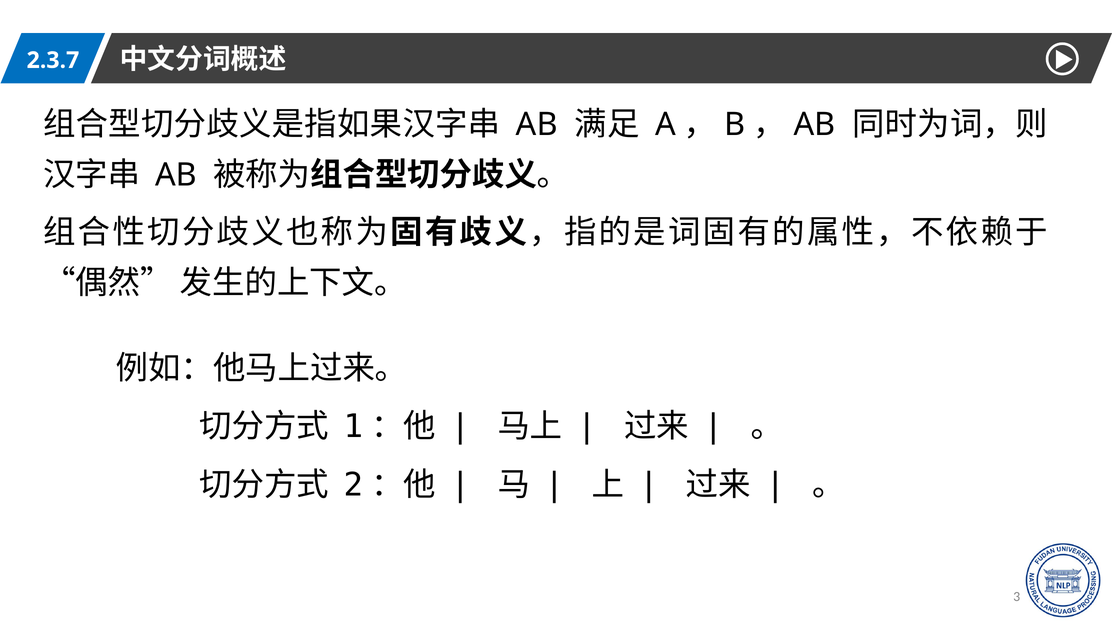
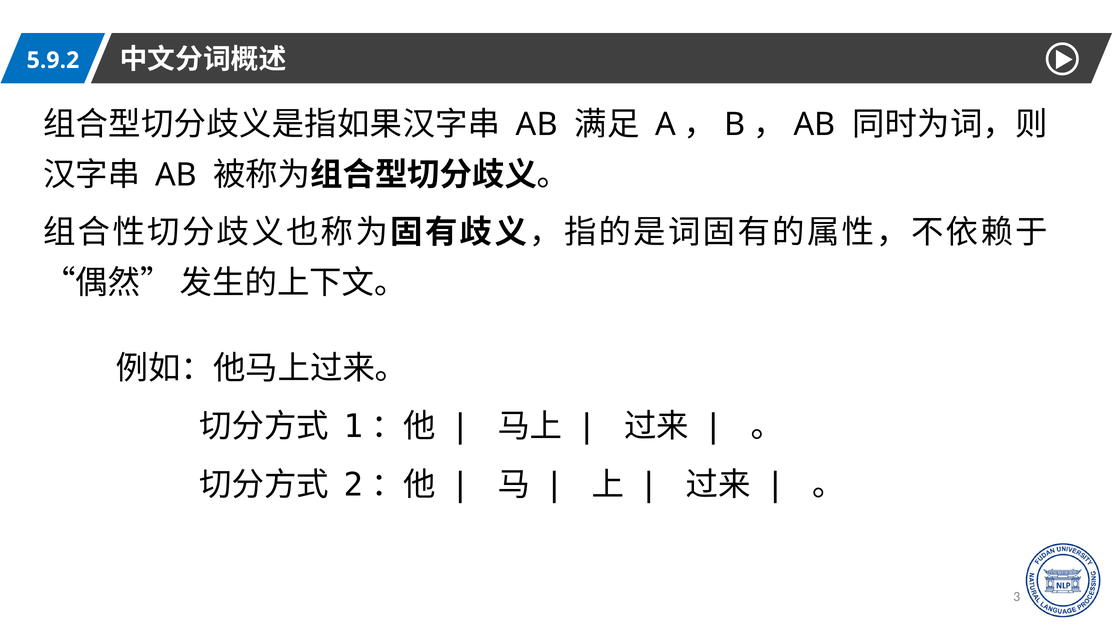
2.3.7: 2.3.7 -> 5.9.2
